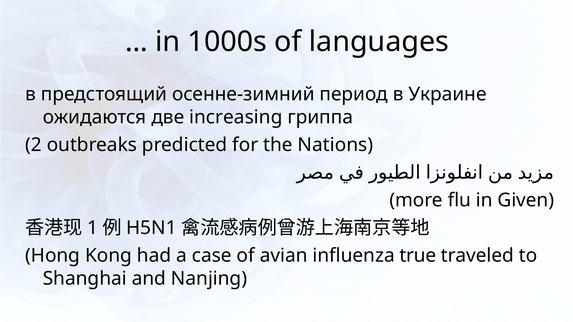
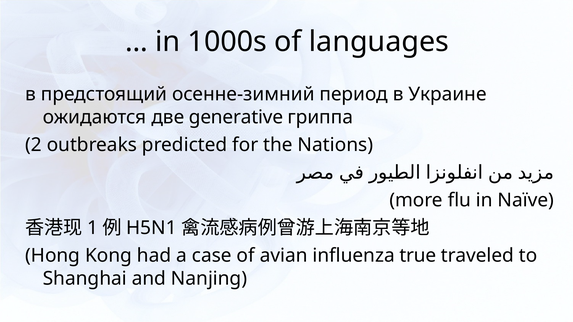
increasing: increasing -> generative
Given: Given -> Naïve
